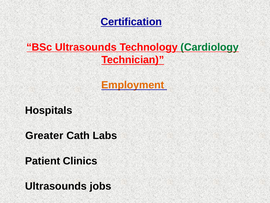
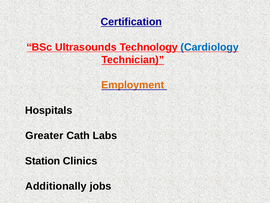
Cardiology colour: green -> blue
Patient: Patient -> Station
Ultrasounds at (56, 186): Ultrasounds -> Additionally
